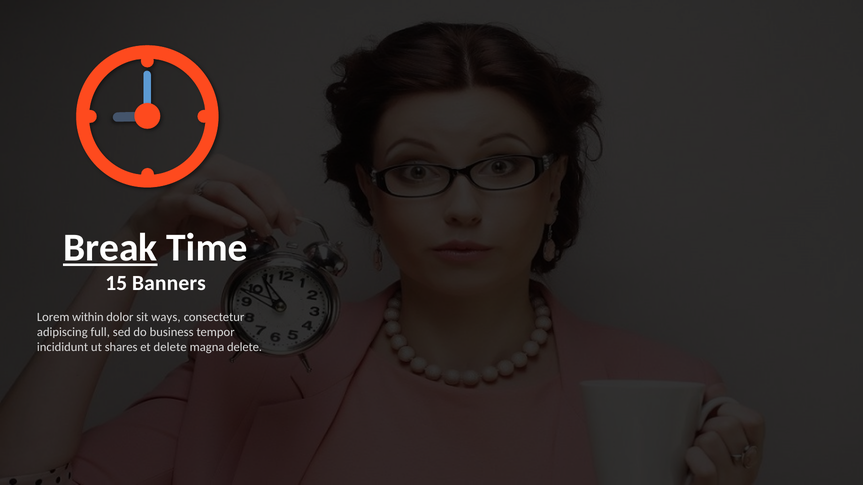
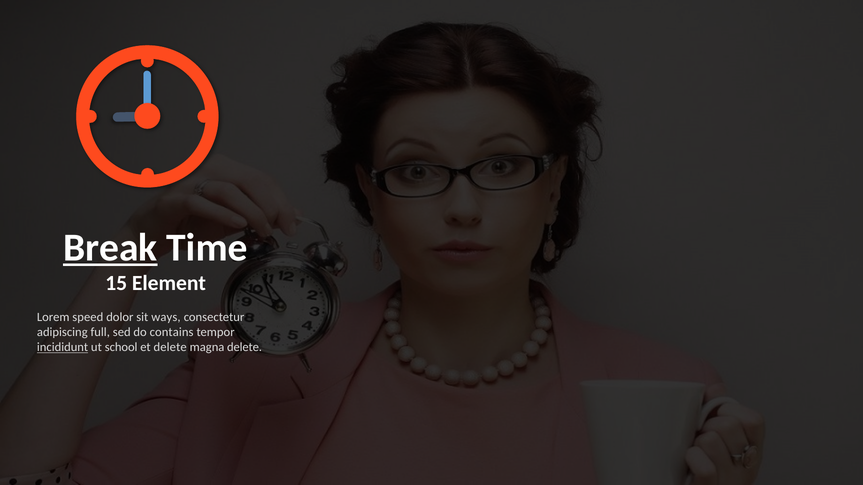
Banners: Banners -> Element
within: within -> speed
business: business -> contains
incididunt underline: none -> present
shares: shares -> school
